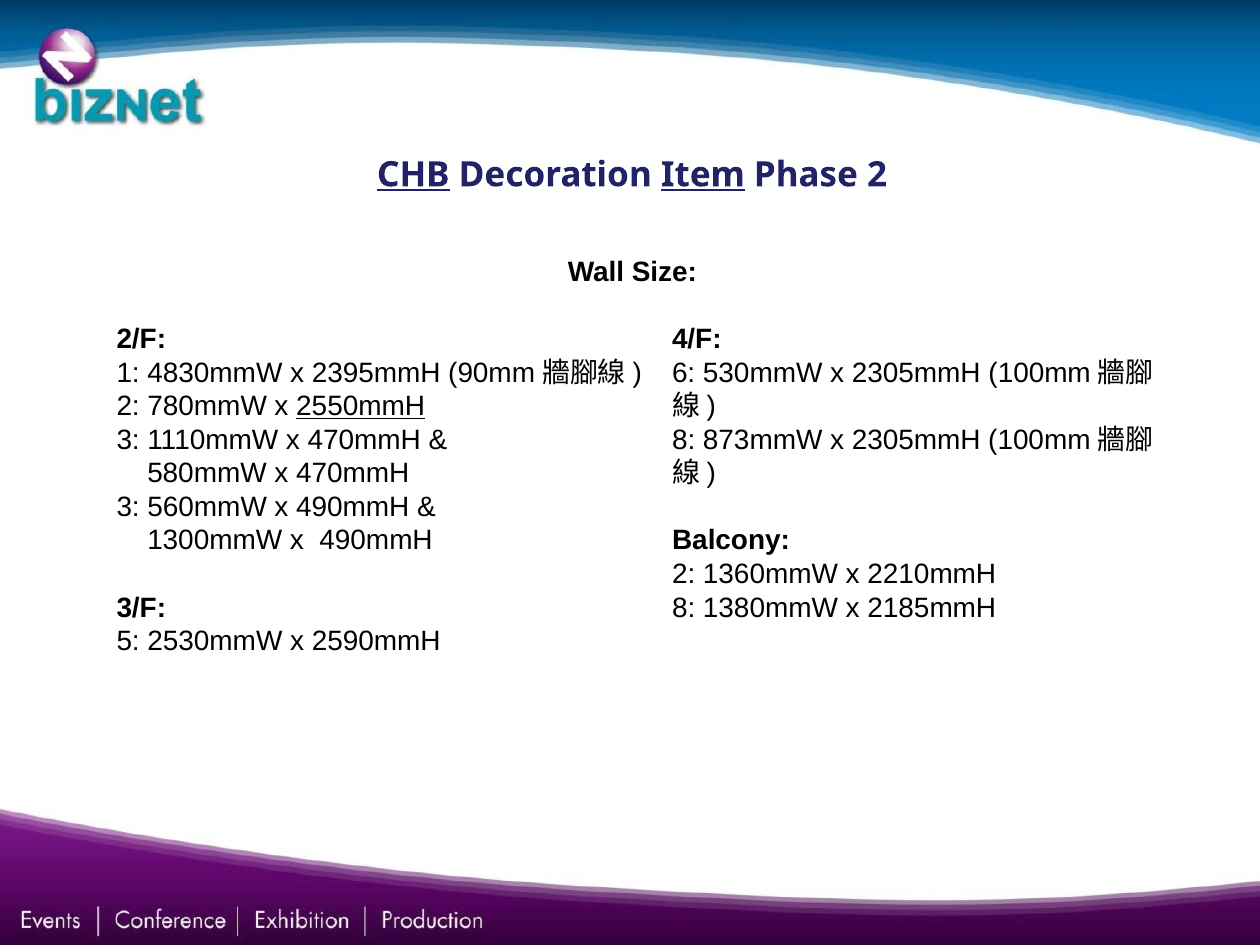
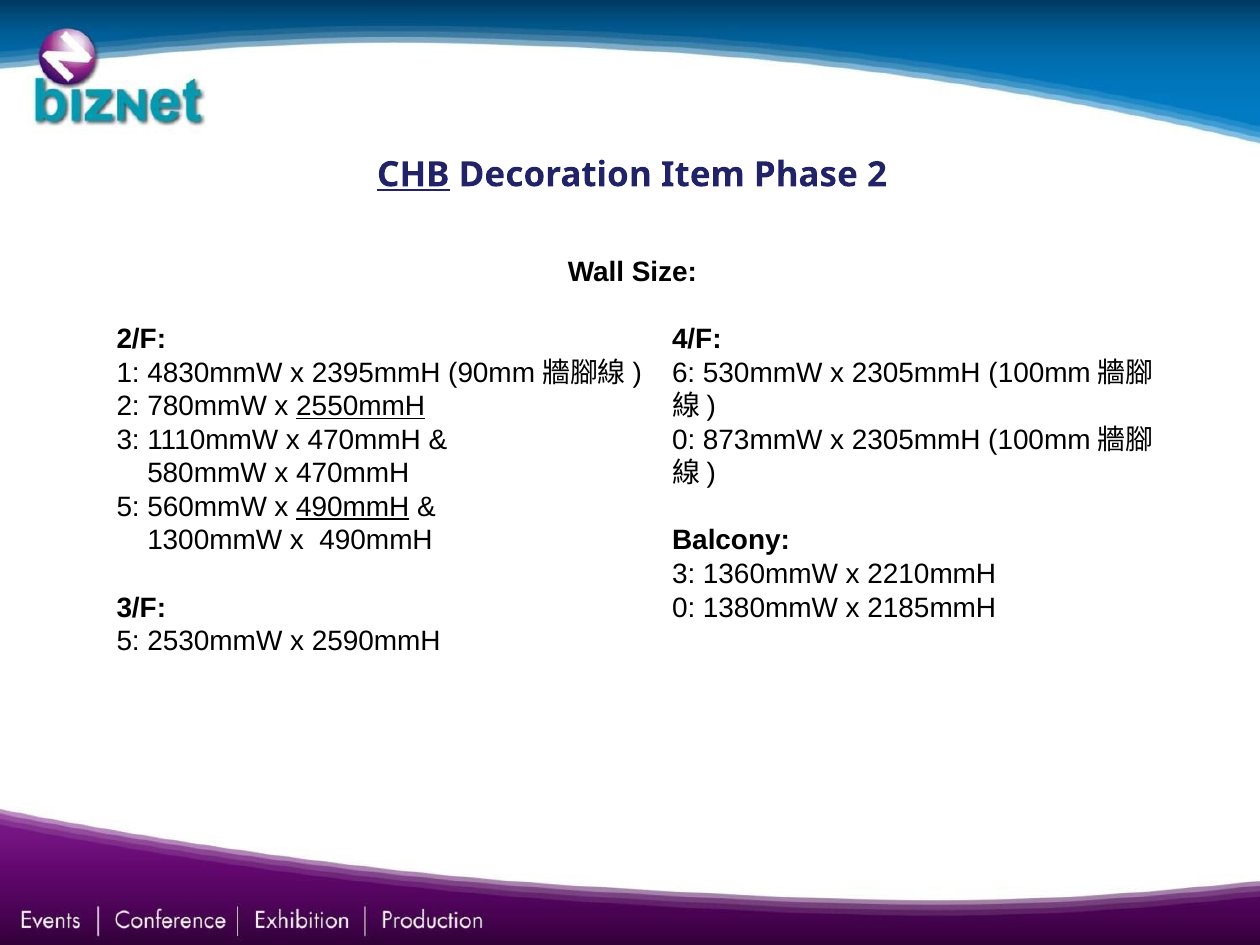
Item underline: present -> none
8 at (684, 440): 8 -> 0
3 at (128, 507): 3 -> 5
490mmH at (353, 507) underline: none -> present
2 at (684, 574): 2 -> 3
8 at (684, 608): 8 -> 0
